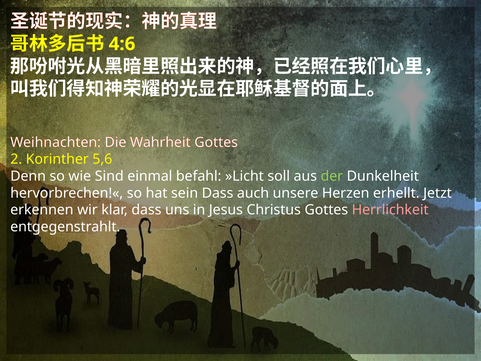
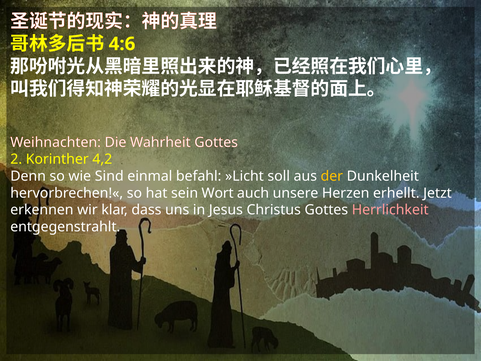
5,6: 5,6 -> 4,2
der colour: light green -> yellow
sein Dass: Dass -> Wort
